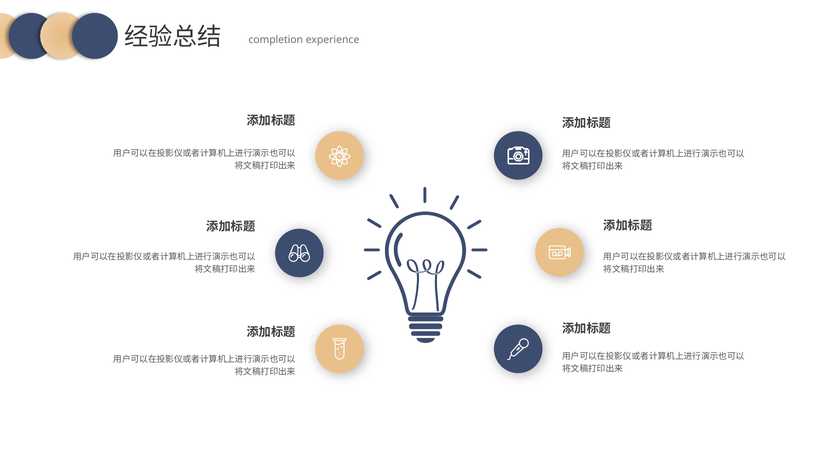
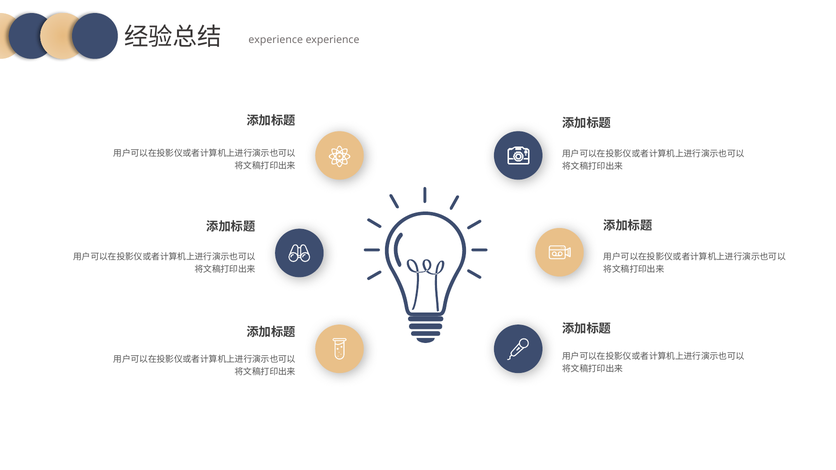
completion at (276, 40): completion -> experience
